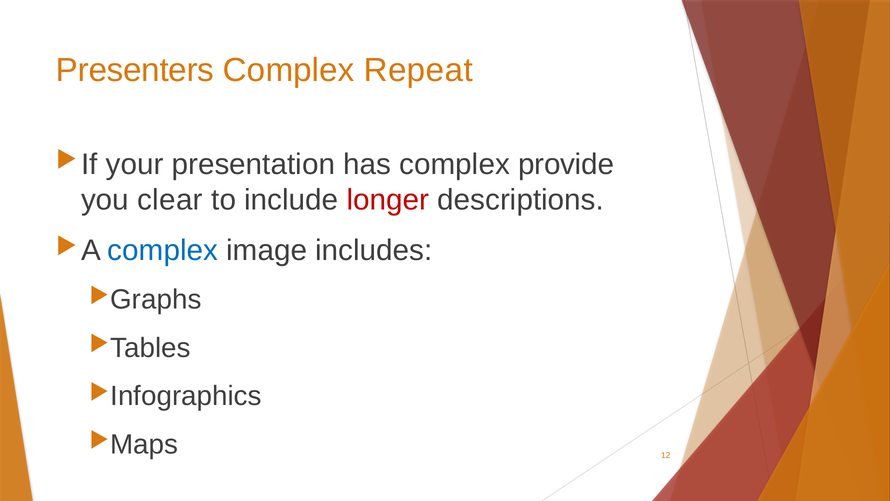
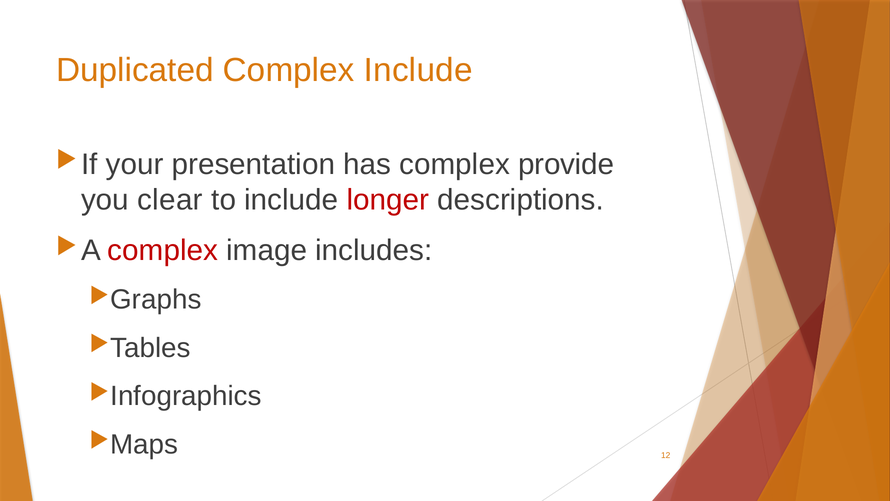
Presenters: Presenters -> Duplicated
Complex Repeat: Repeat -> Include
complex at (163, 250) colour: blue -> red
